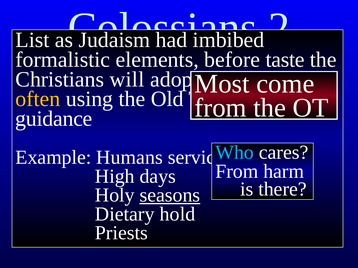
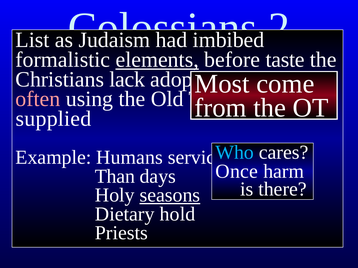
elements underline: none -> present
will: will -> lack
often colour: yellow -> pink
guidance: guidance -> supplied
From at (237, 172): From -> Once
High: High -> Than
